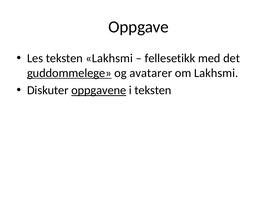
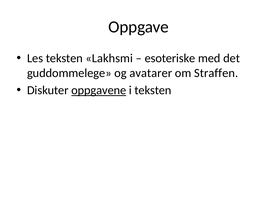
fellesetikk: fellesetikk -> esoteriske
guddommelege underline: present -> none
om Lakhsmi: Lakhsmi -> Straffen
